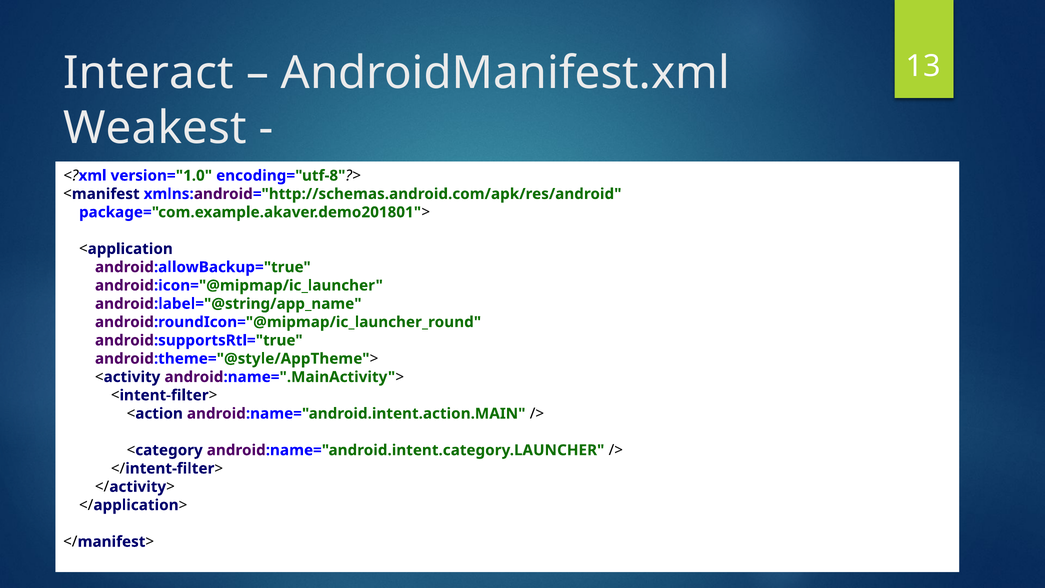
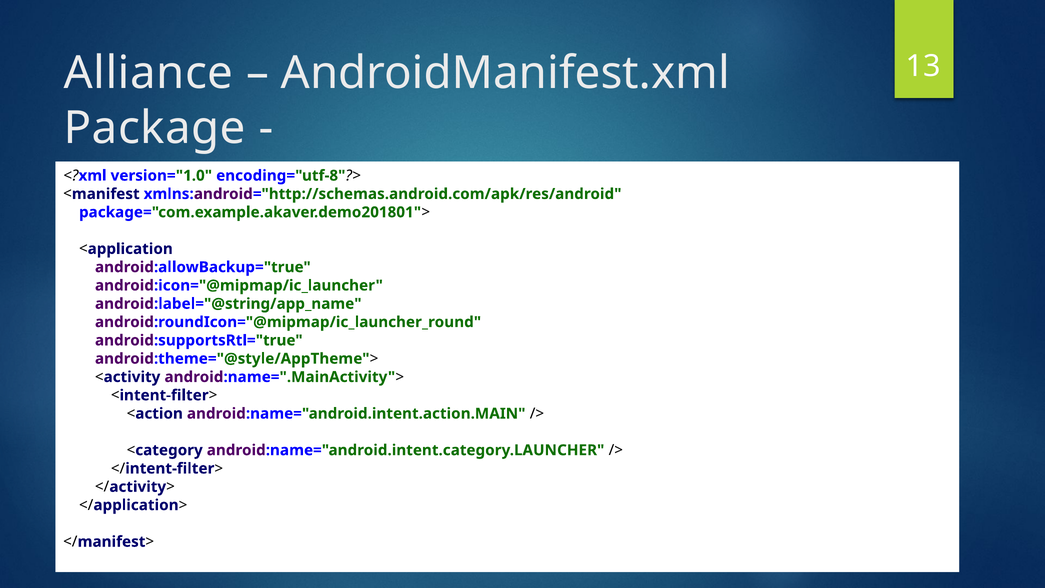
Interact: Interact -> Alliance
Weakest: Weakest -> Package
